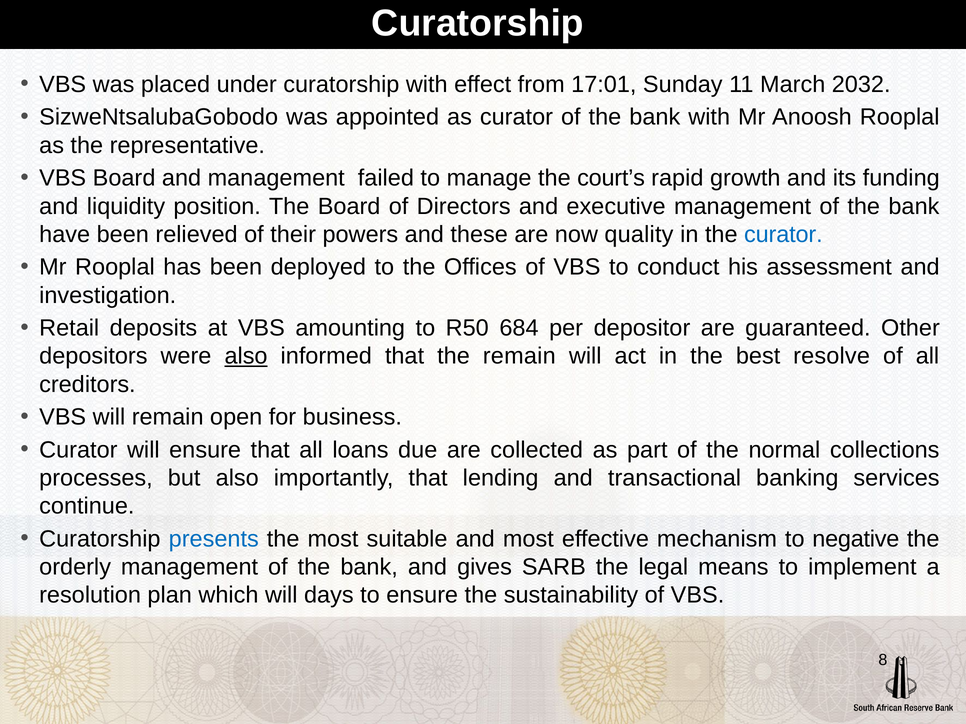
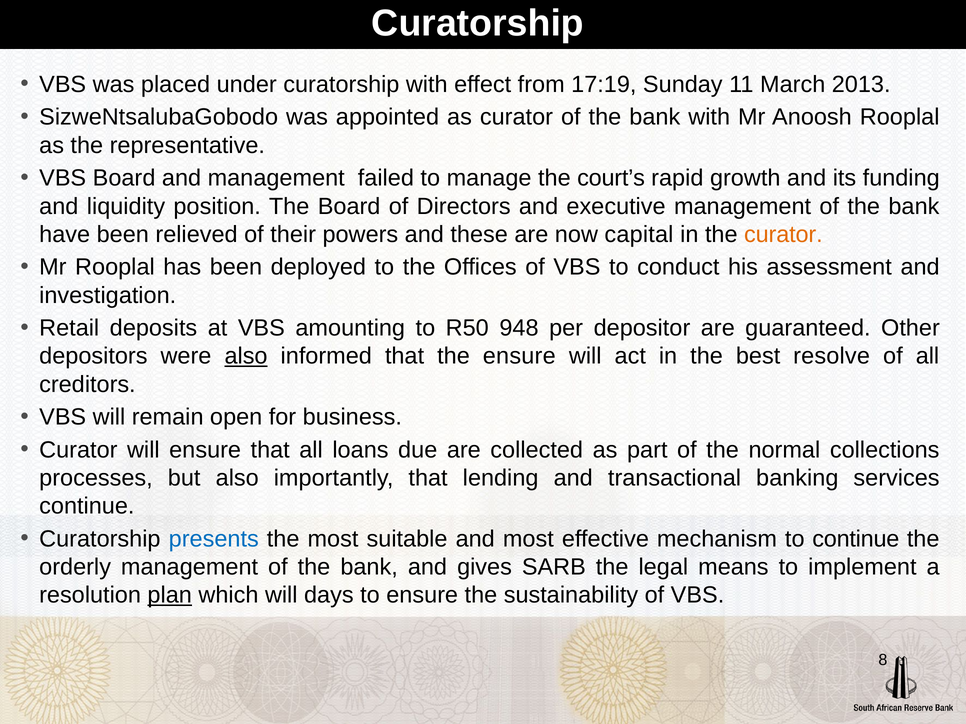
17:01: 17:01 -> 17:19
2032: 2032 -> 2013
quality: quality -> capital
curator at (783, 235) colour: blue -> orange
684: 684 -> 948
the remain: remain -> ensure
to negative: negative -> continue
plan underline: none -> present
